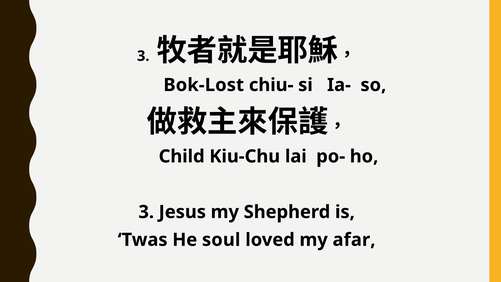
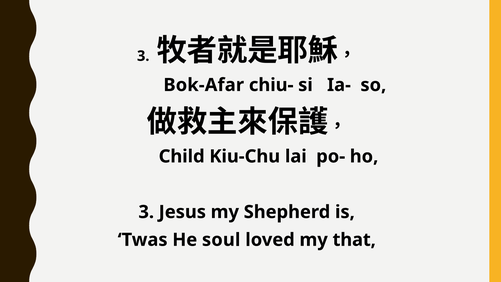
Bok-Lost: Bok-Lost -> Bok-Afar
afar: afar -> that
